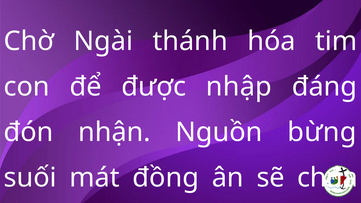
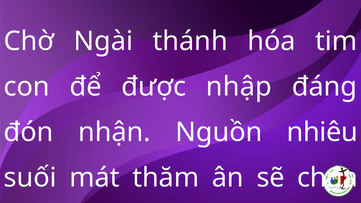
bừng: bừng -> nhiêu
đồng: đồng -> thăm
